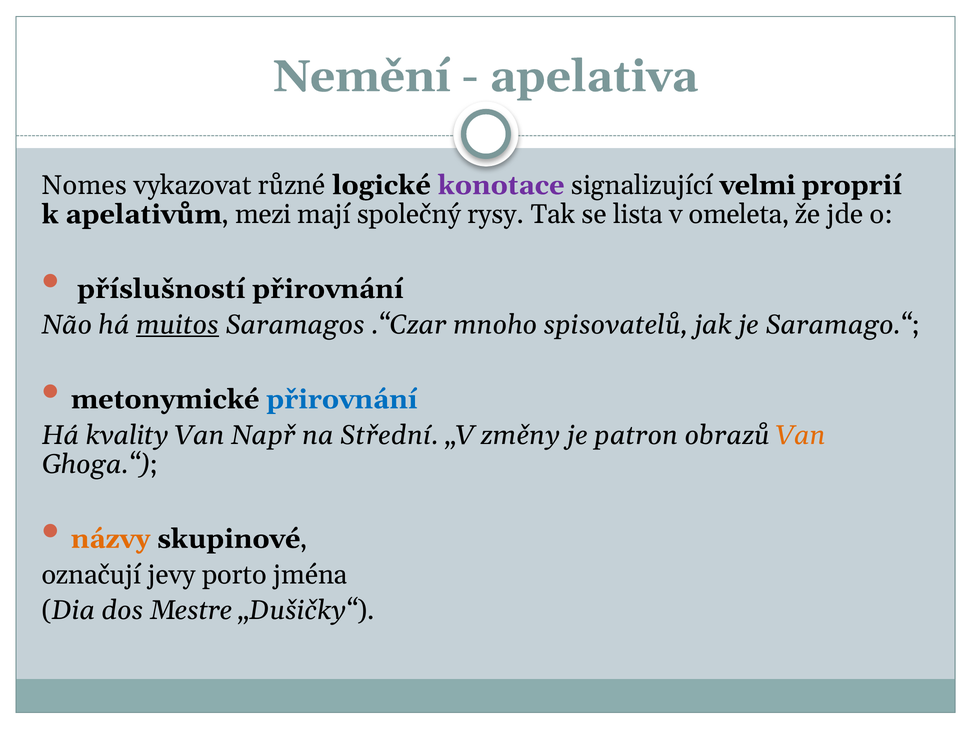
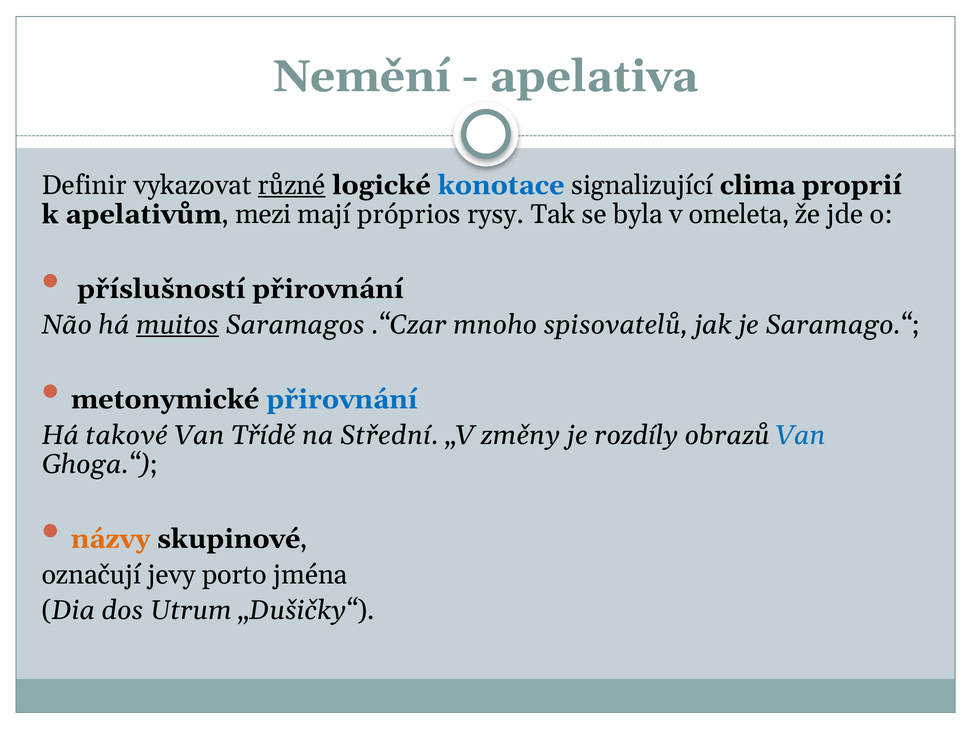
Nomes: Nomes -> Definir
různé underline: none -> present
konotace colour: purple -> blue
velmi: velmi -> clima
společný: společný -> próprios
lista: lista -> byla
kvality: kvality -> takové
Např: Např -> Třídě
patron: patron -> rozdíly
Van at (801, 435) colour: orange -> blue
Mestre: Mestre -> Utrum
